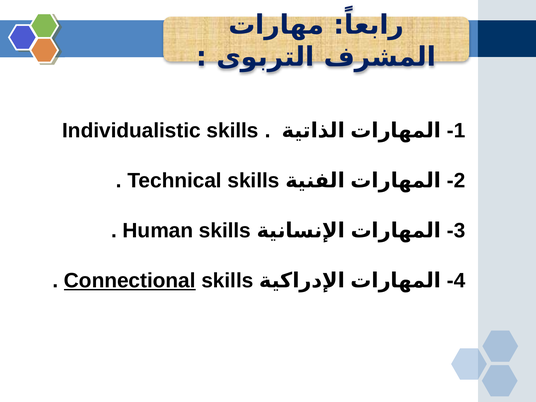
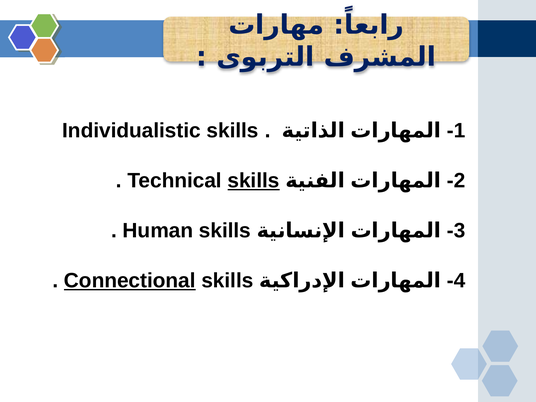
skills at (254, 181) underline: none -> present
